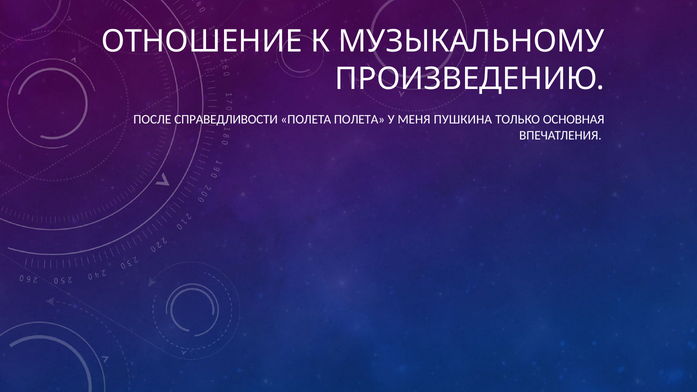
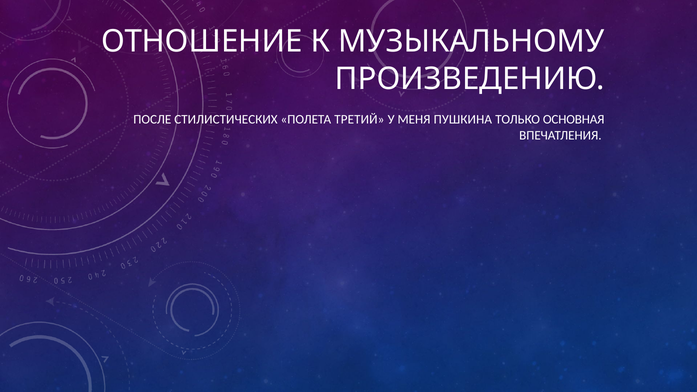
СПРАВЕДЛИВОСТИ: СПРАВЕДЛИВОСТИ -> СТИЛИСТИЧЕСКИХ
ПОЛЕТА ПОЛЕТА: ПОЛЕТА -> ТРЕТИЙ
